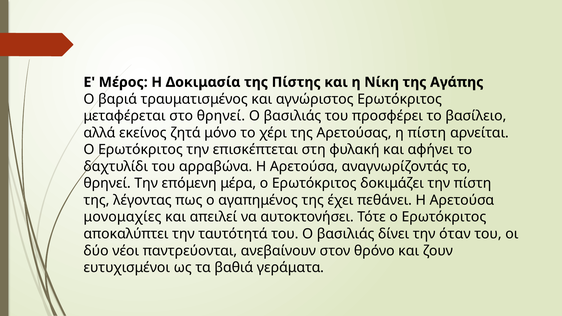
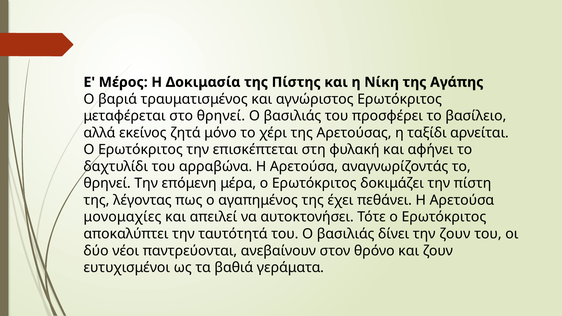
η πίστη: πίστη -> ταξίδι
την όταν: όταν -> ζουν
